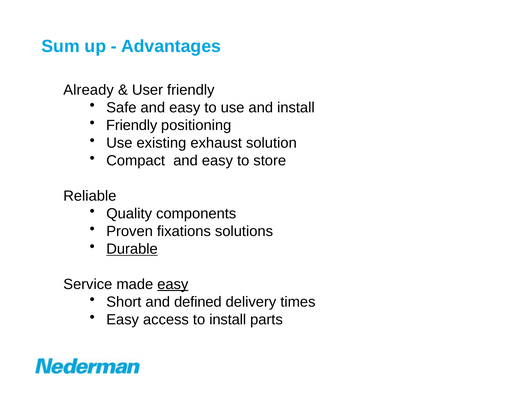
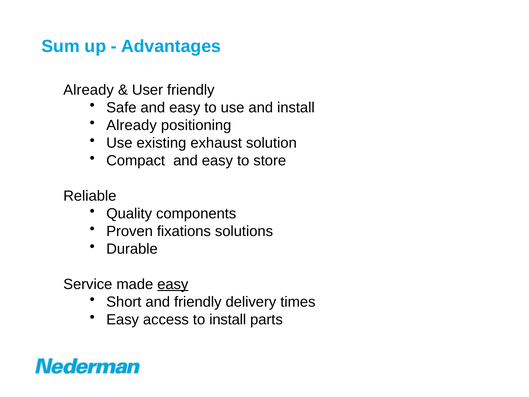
Friendly at (132, 125): Friendly -> Already
Durable underline: present -> none
and defined: defined -> friendly
